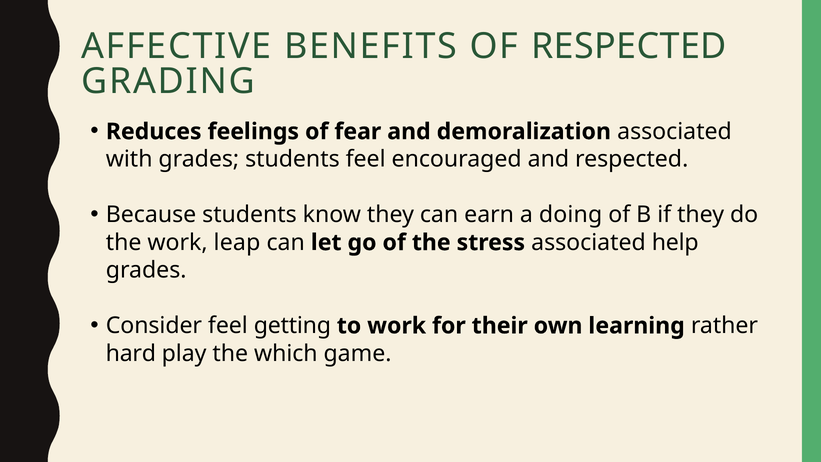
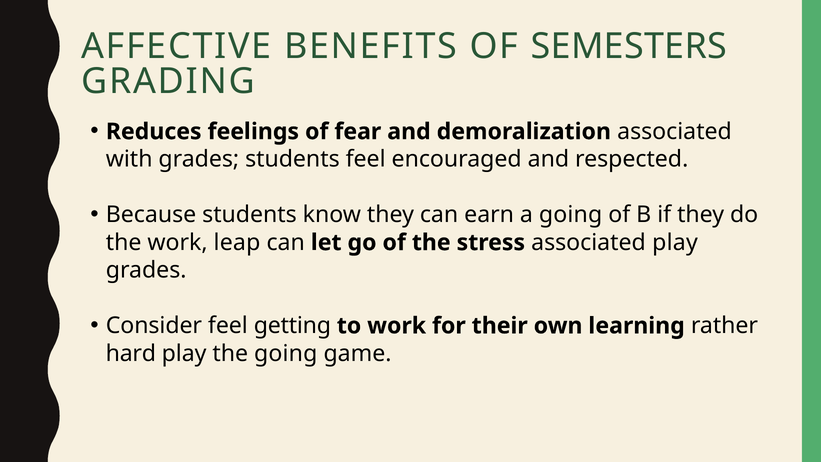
OF RESPECTED: RESPECTED -> SEMESTERS
a doing: doing -> going
associated help: help -> play
the which: which -> going
